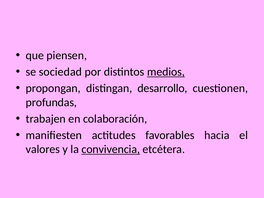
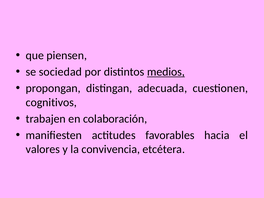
desarrollo: desarrollo -> adecuada
profundas: profundas -> cognitivos
convivencia underline: present -> none
